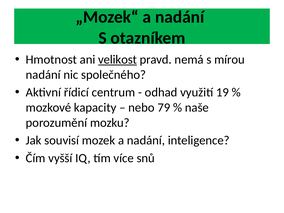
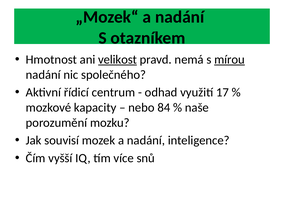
mírou underline: none -> present
19: 19 -> 17
79: 79 -> 84
